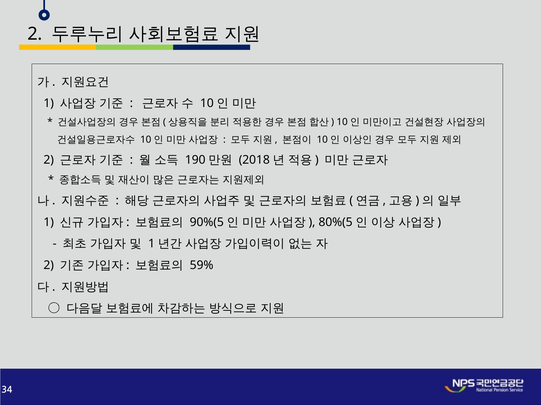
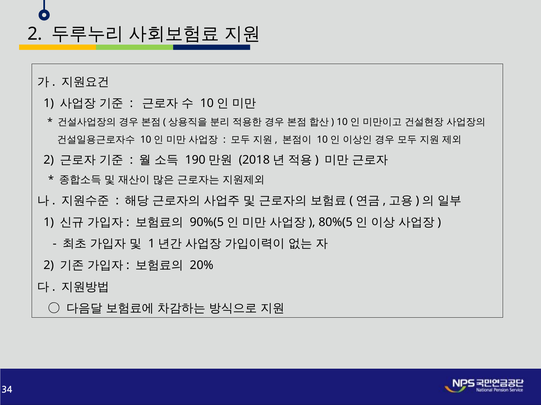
59%: 59% -> 20%
